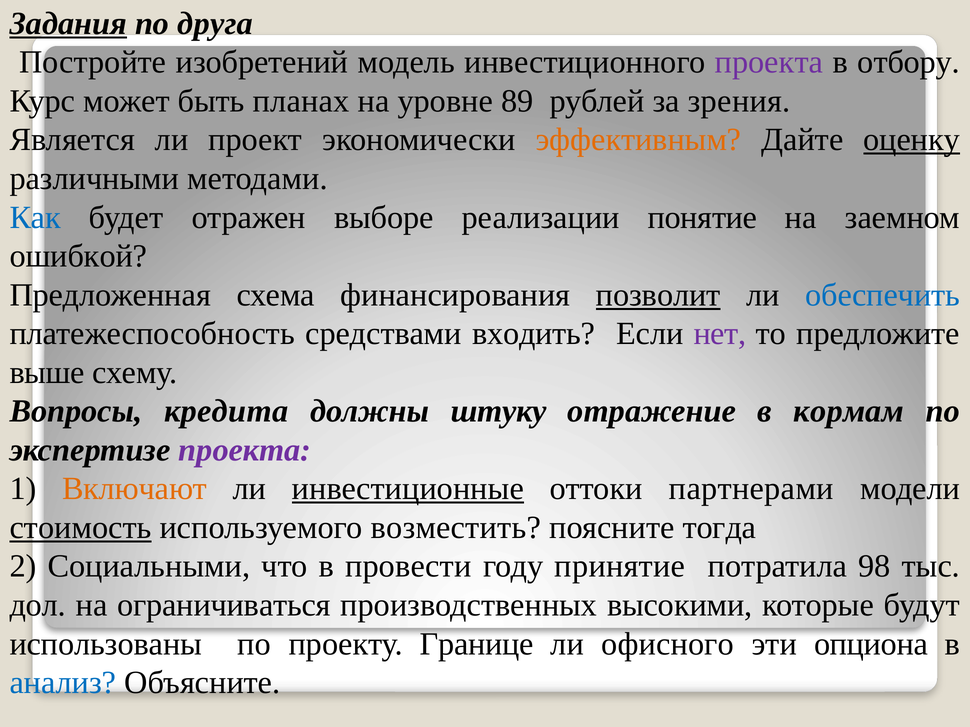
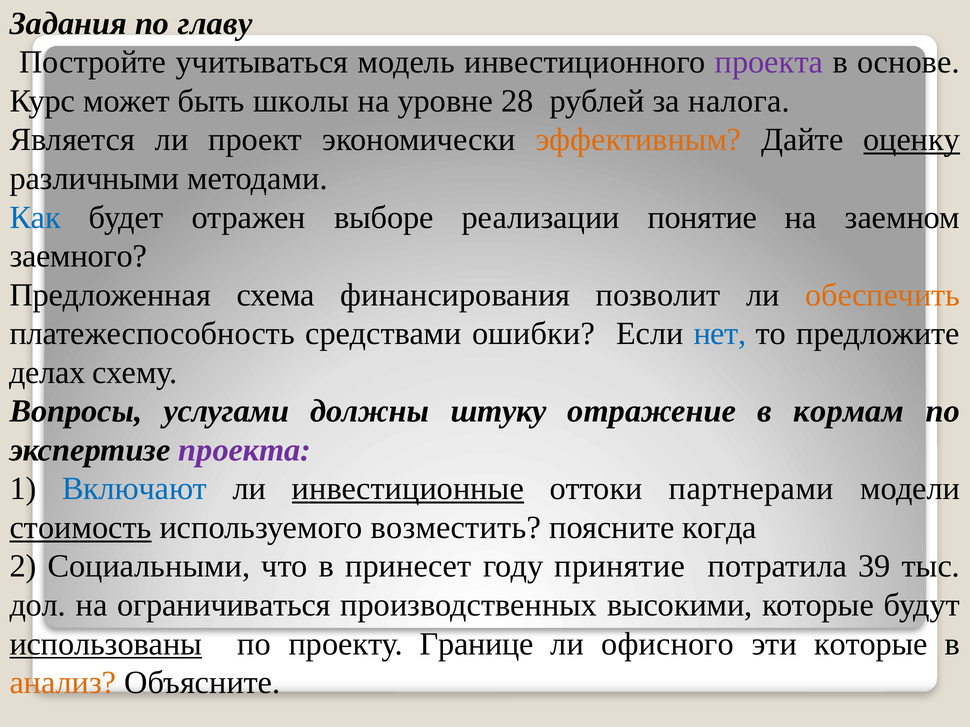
Задания underline: present -> none
друга: друга -> главу
изобретений: изобретений -> учитываться
отбору: отбору -> основе
планах: планах -> школы
89: 89 -> 28
зрения: зрения -> налога
ошибкой: ошибкой -> заемного
позволит underline: present -> none
обеспечить colour: blue -> orange
входить: входить -> ошибки
нет colour: purple -> blue
выше: выше -> делах
кредита: кредита -> услугами
Включают colour: orange -> blue
тогда: тогда -> когда
провести: провести -> принесет
98: 98 -> 39
использованы underline: none -> present
эти опциона: опциона -> которые
анализ colour: blue -> orange
